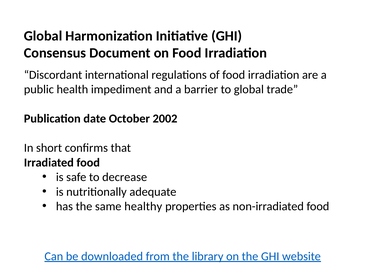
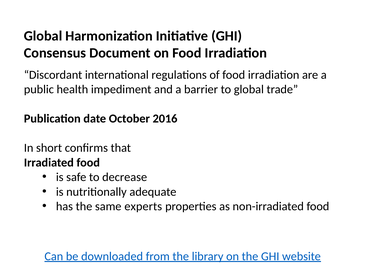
2002: 2002 -> 2016
healthy: healthy -> experts
